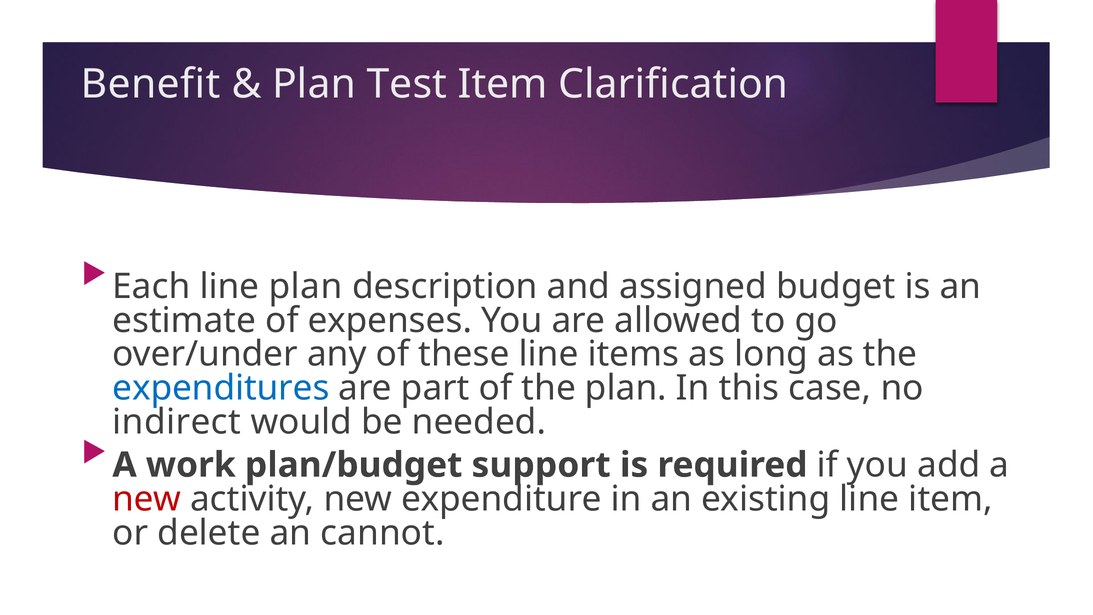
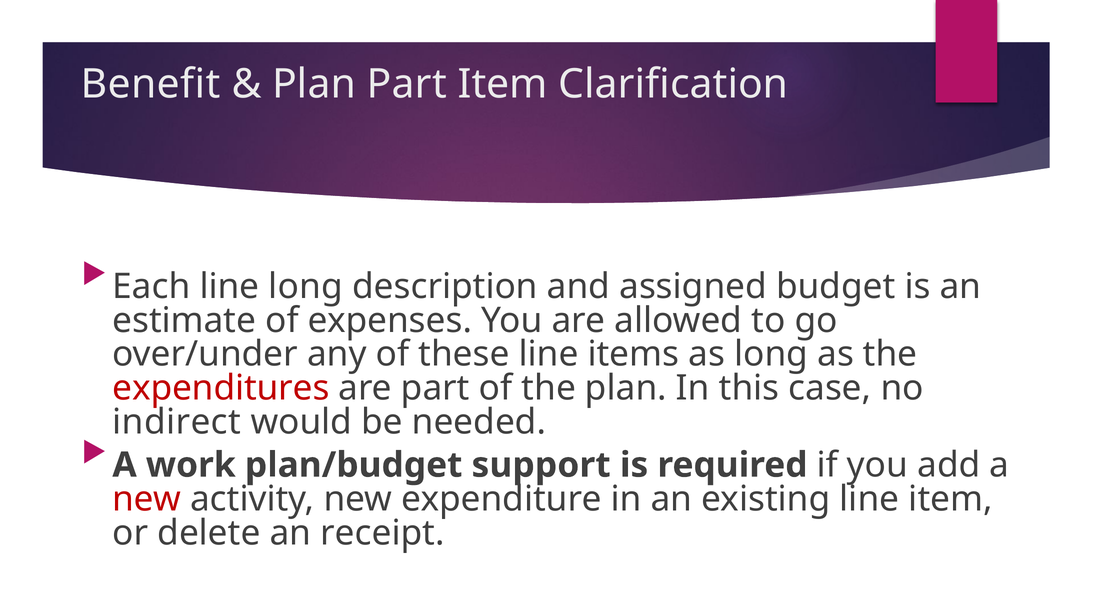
Plan Test: Test -> Part
line plan: plan -> long
expenditures colour: blue -> red
cannot: cannot -> receipt
